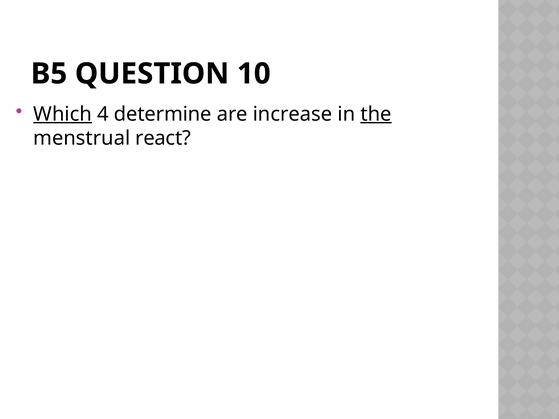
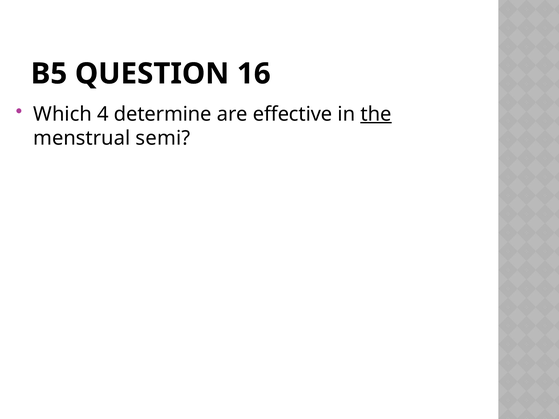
10: 10 -> 16
Which underline: present -> none
increase: increase -> effective
react: react -> semi
